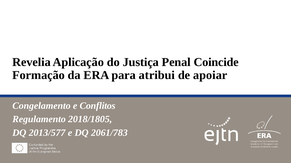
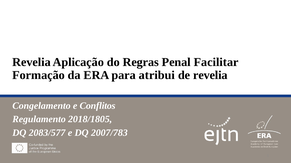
Justiça: Justiça -> Regras
Coincide: Coincide -> Facilitar
de apoiar: apoiar -> revelia
2013/577: 2013/577 -> 2083/577
2061/783: 2061/783 -> 2007/783
